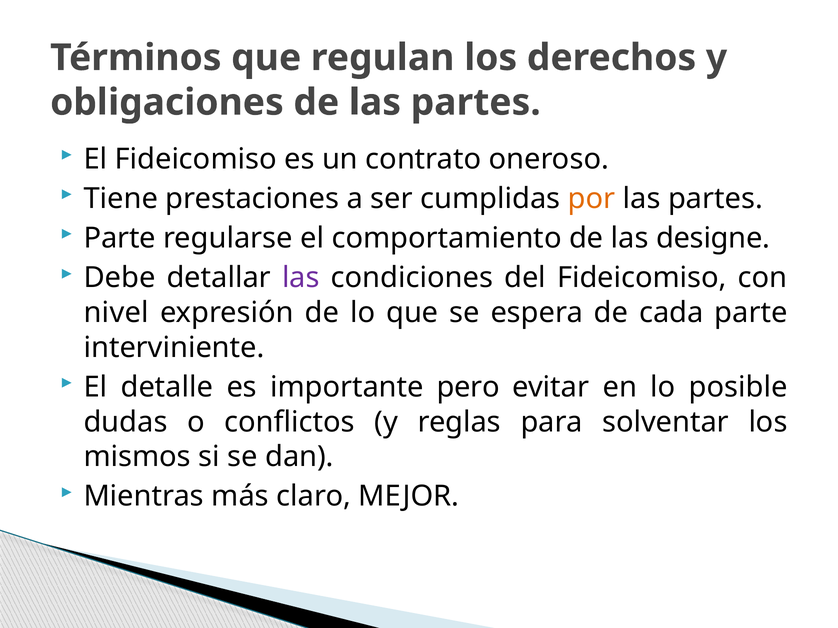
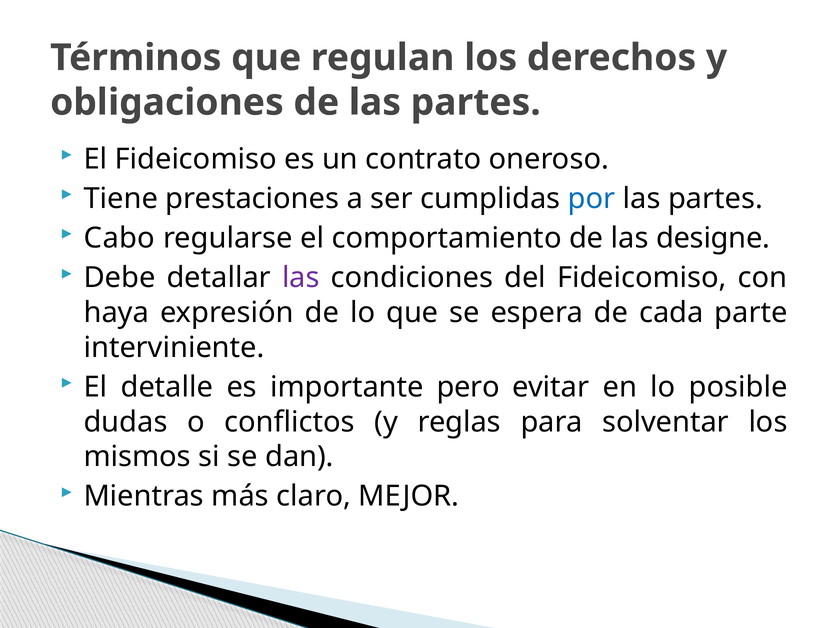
por colour: orange -> blue
Parte at (120, 238): Parte -> Cabo
nivel: nivel -> haya
